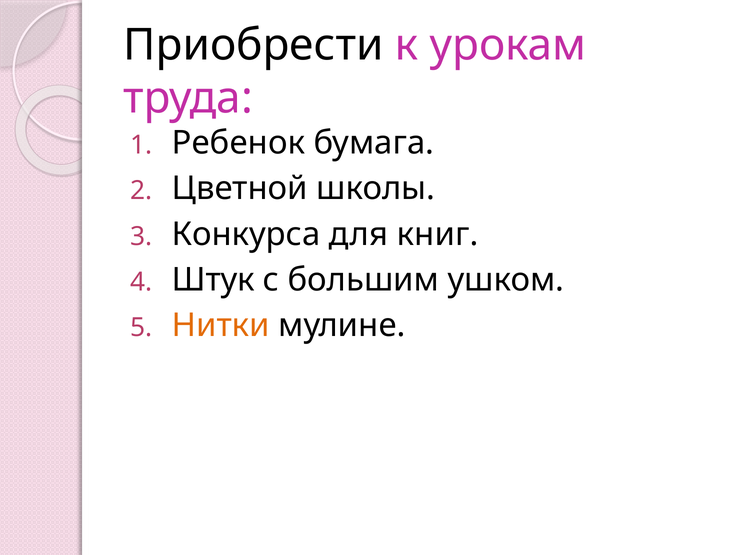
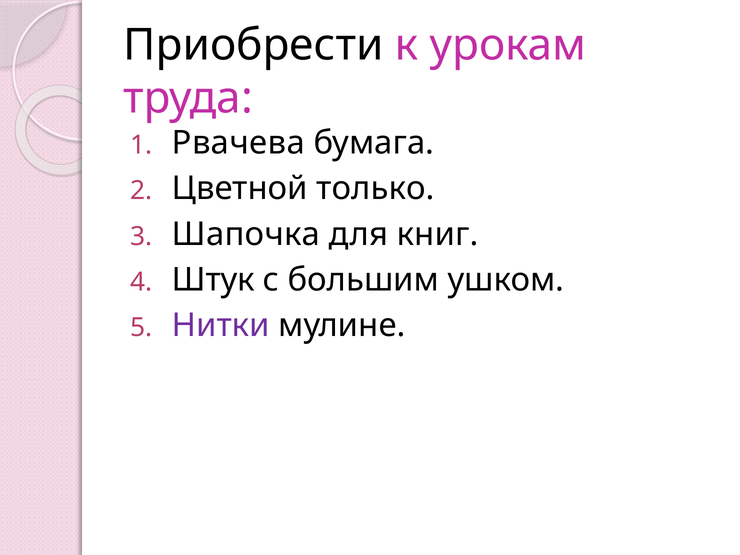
Ребенок: Ребенок -> Рвачева
школы: школы -> только
Конкурса: Конкурса -> Шапочка
Нитки colour: orange -> purple
